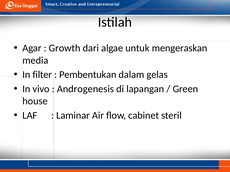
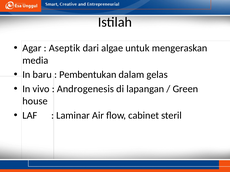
Growth: Growth -> Aseptik
filter: filter -> baru
